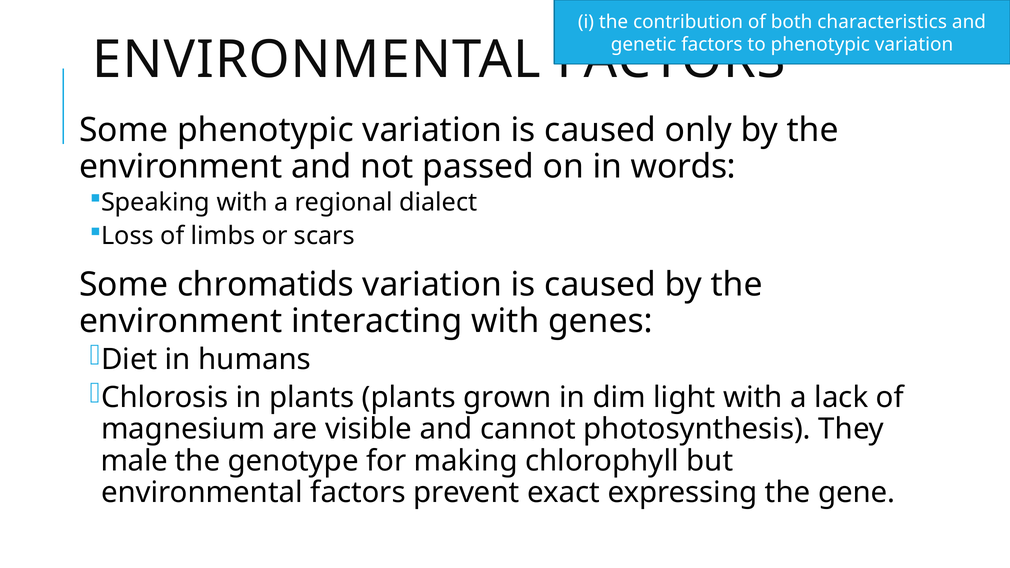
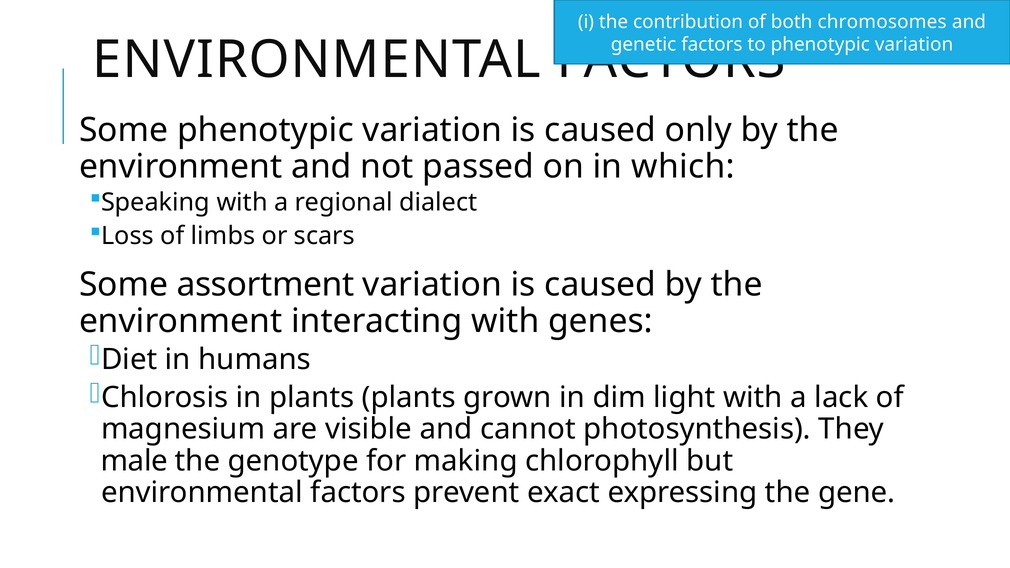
characteristics: characteristics -> chromosomes
words: words -> which
chromatids: chromatids -> assortment
